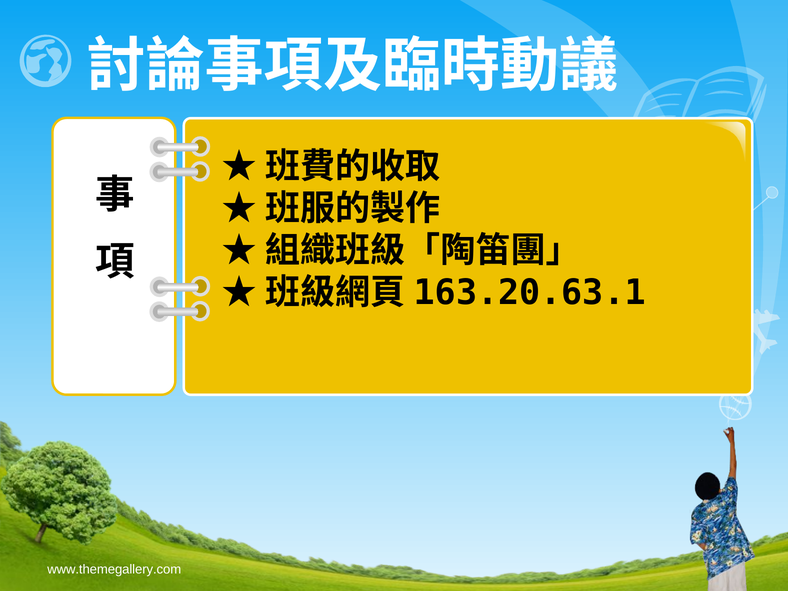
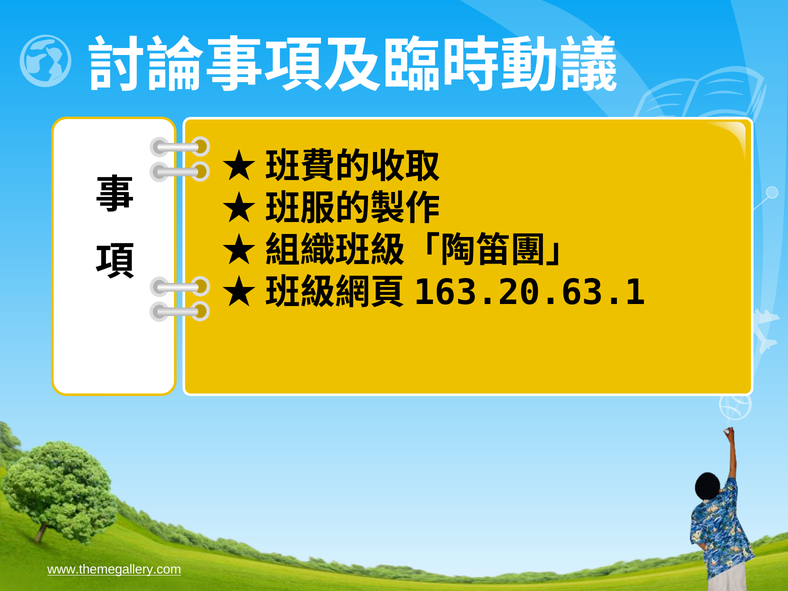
www.themegallery.com underline: none -> present
